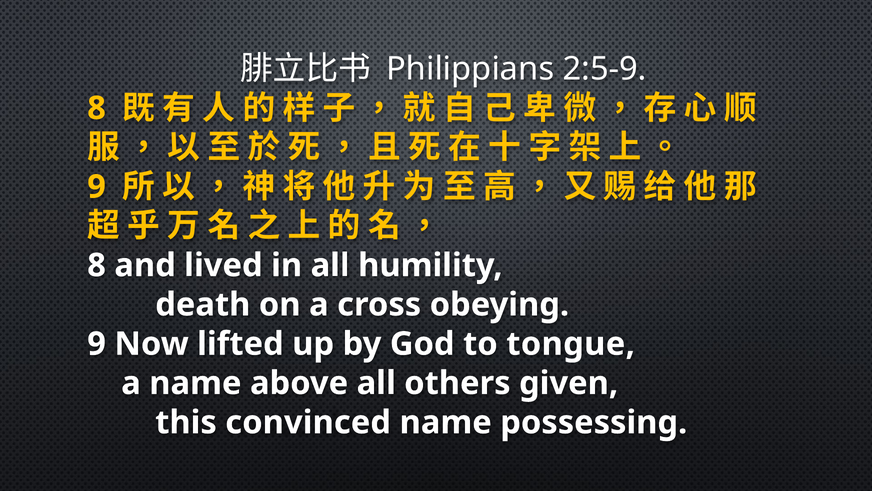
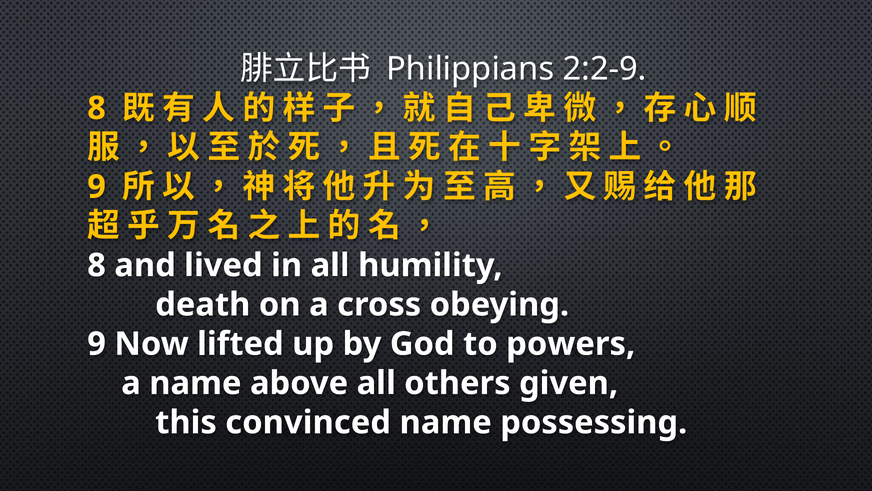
2:5-9: 2:5-9 -> 2:2-9
tongue: tongue -> powers
